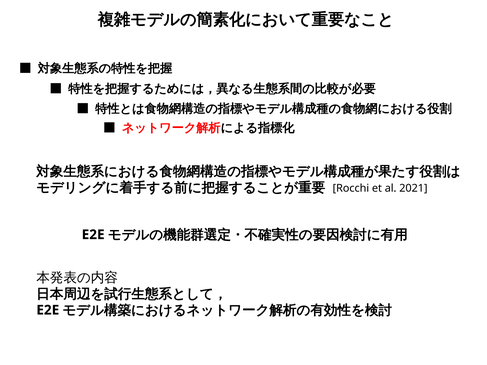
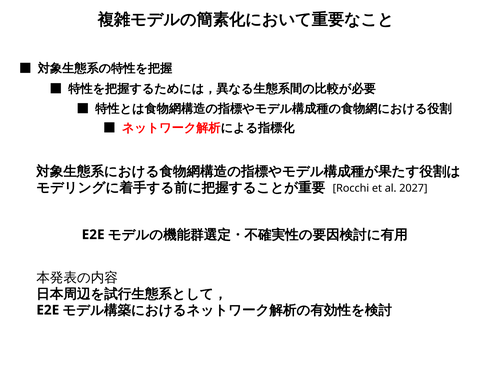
2021: 2021 -> 2027
